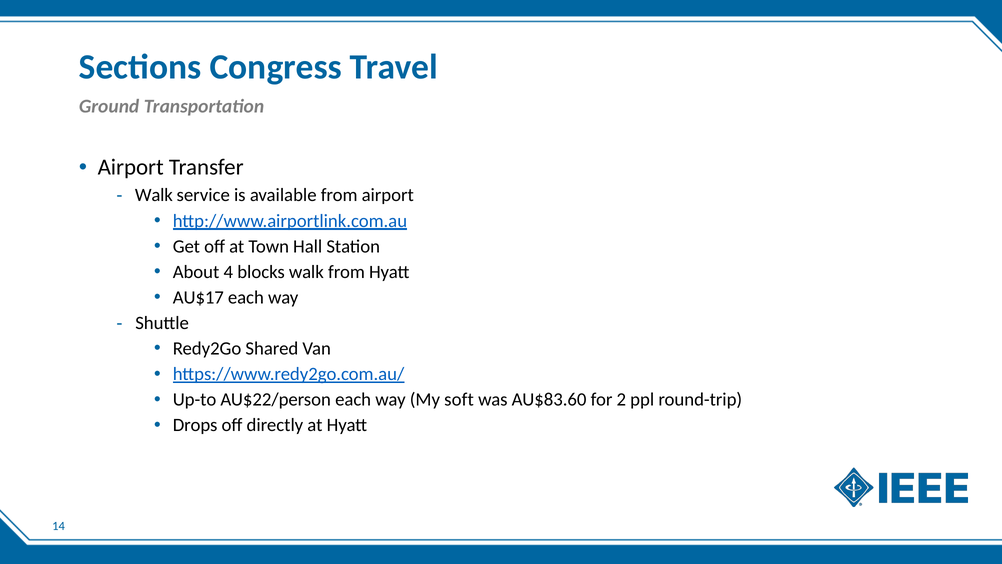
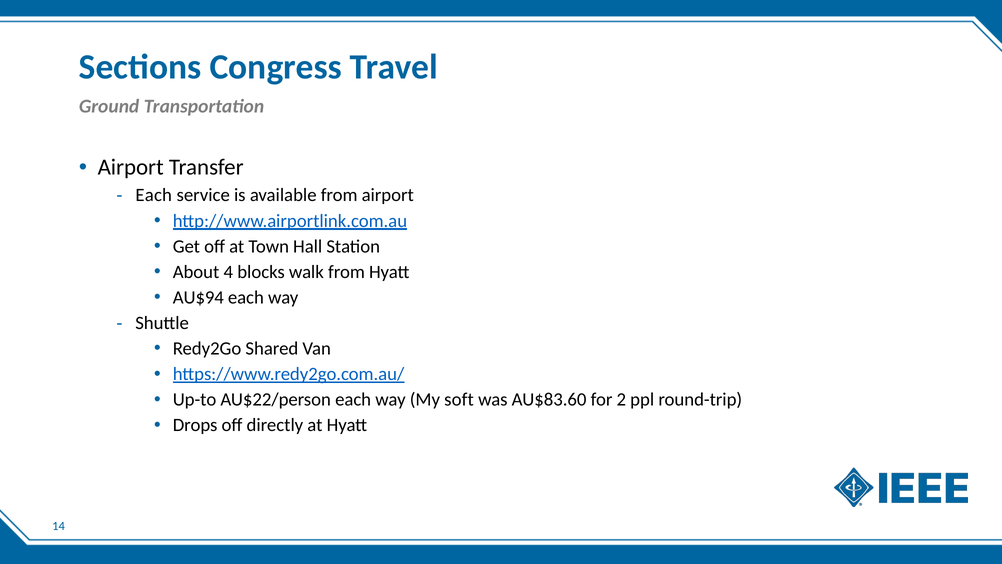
Walk at (154, 195): Walk -> Each
AU$17: AU$17 -> AU$94
